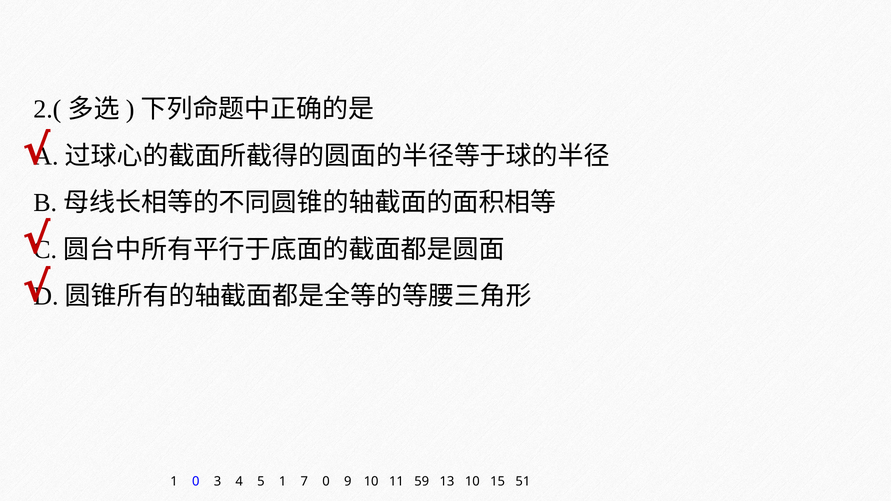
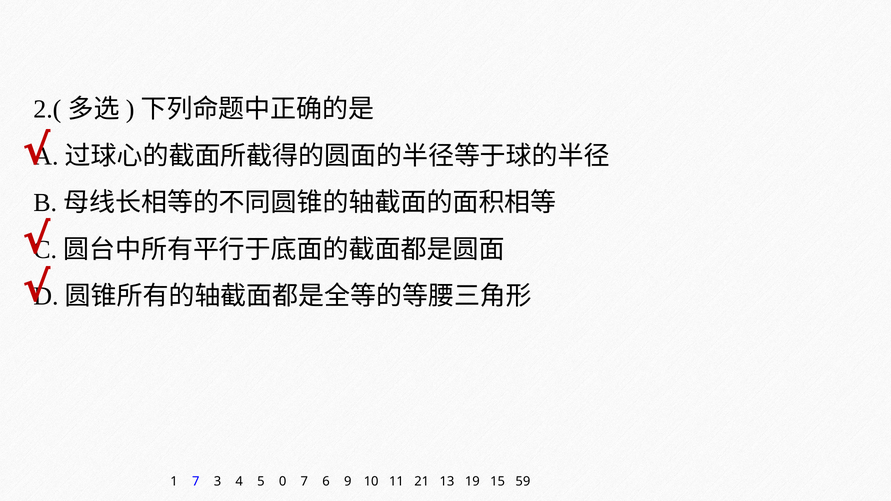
1 0: 0 -> 7
5 1: 1 -> 0
7 0: 0 -> 6
59: 59 -> 21
13 10: 10 -> 19
51: 51 -> 59
